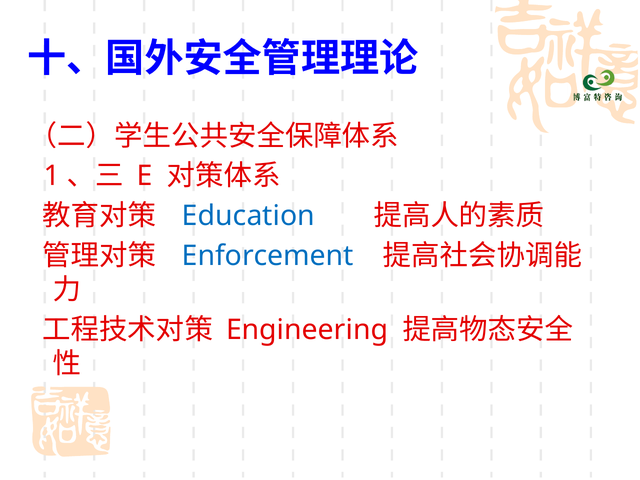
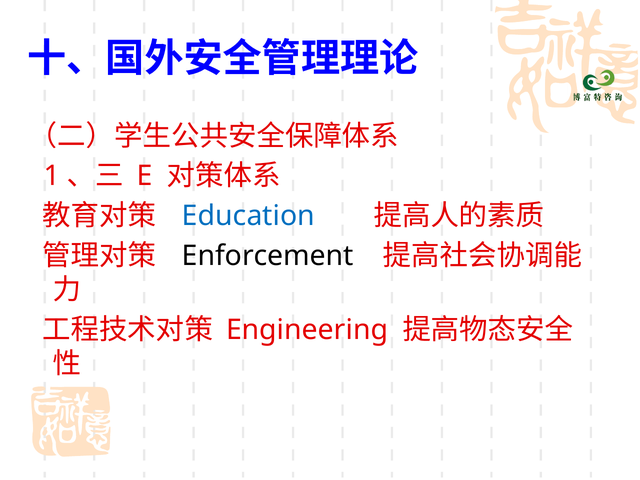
Enforcement colour: blue -> black
